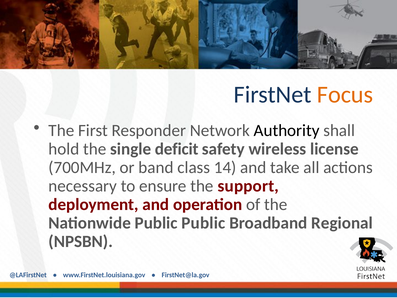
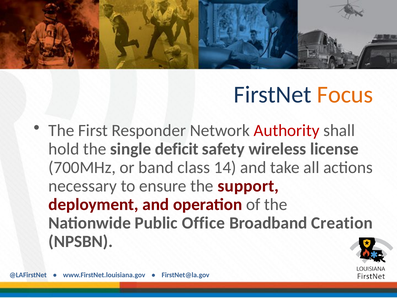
Authority colour: black -> red
Public Public: Public -> Office
Regional: Regional -> Creation
